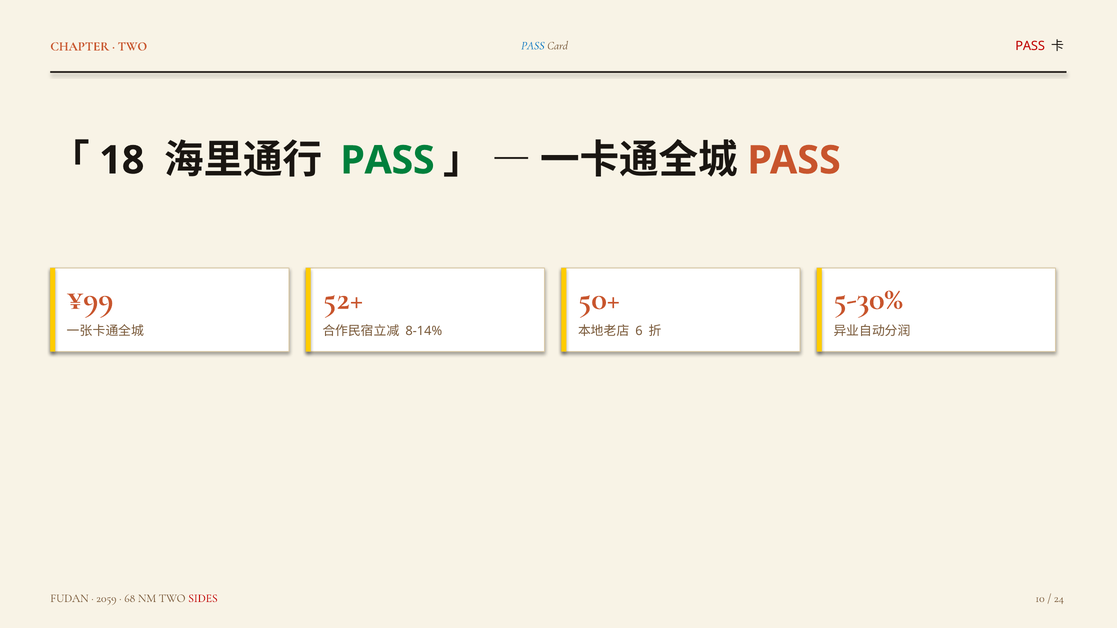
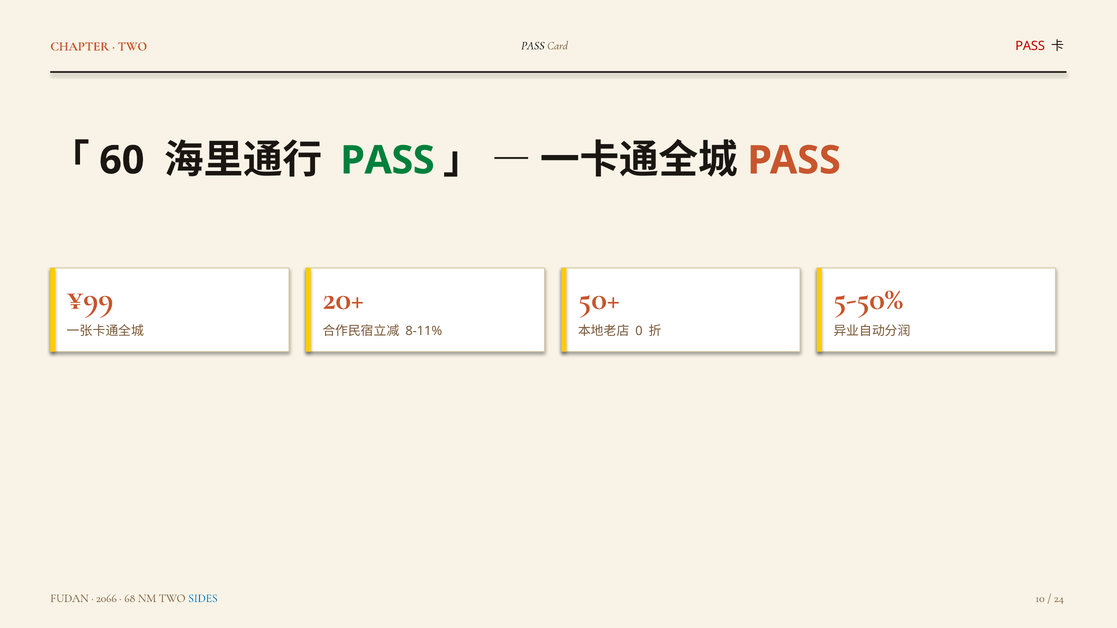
PASS at (533, 45) colour: blue -> black
18: 18 -> 60
52+: 52+ -> 20+
5-30%: 5-30% -> 5-50%
8-14%: 8-14% -> 8-11%
6: 6 -> 0
2059: 2059 -> 2066
SIDES colour: red -> blue
